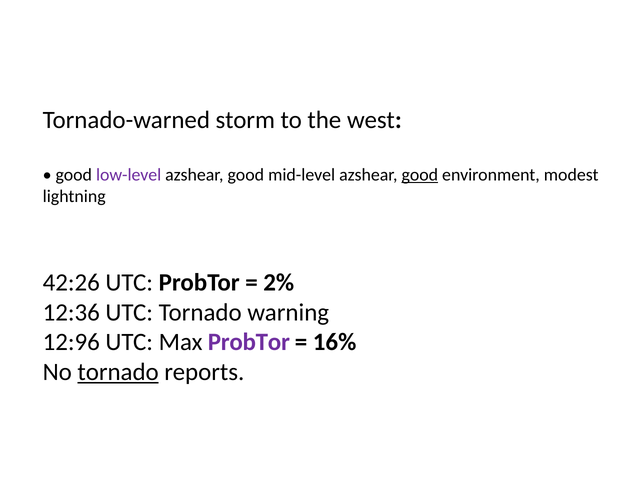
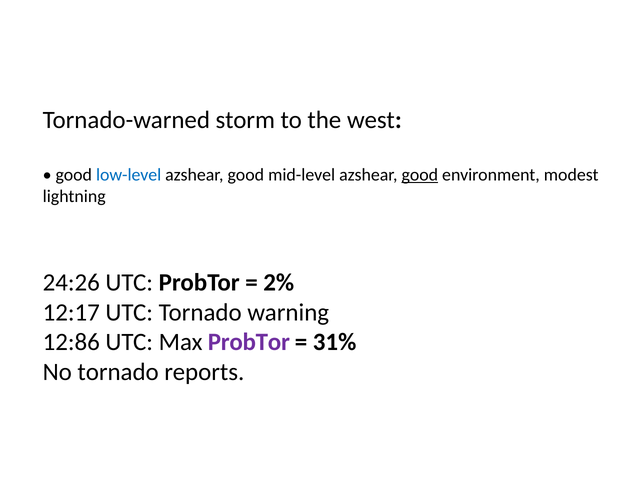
low-level colour: purple -> blue
42:26: 42:26 -> 24:26
12:36: 12:36 -> 12:17
12:96: 12:96 -> 12:86
16%: 16% -> 31%
tornado at (118, 373) underline: present -> none
